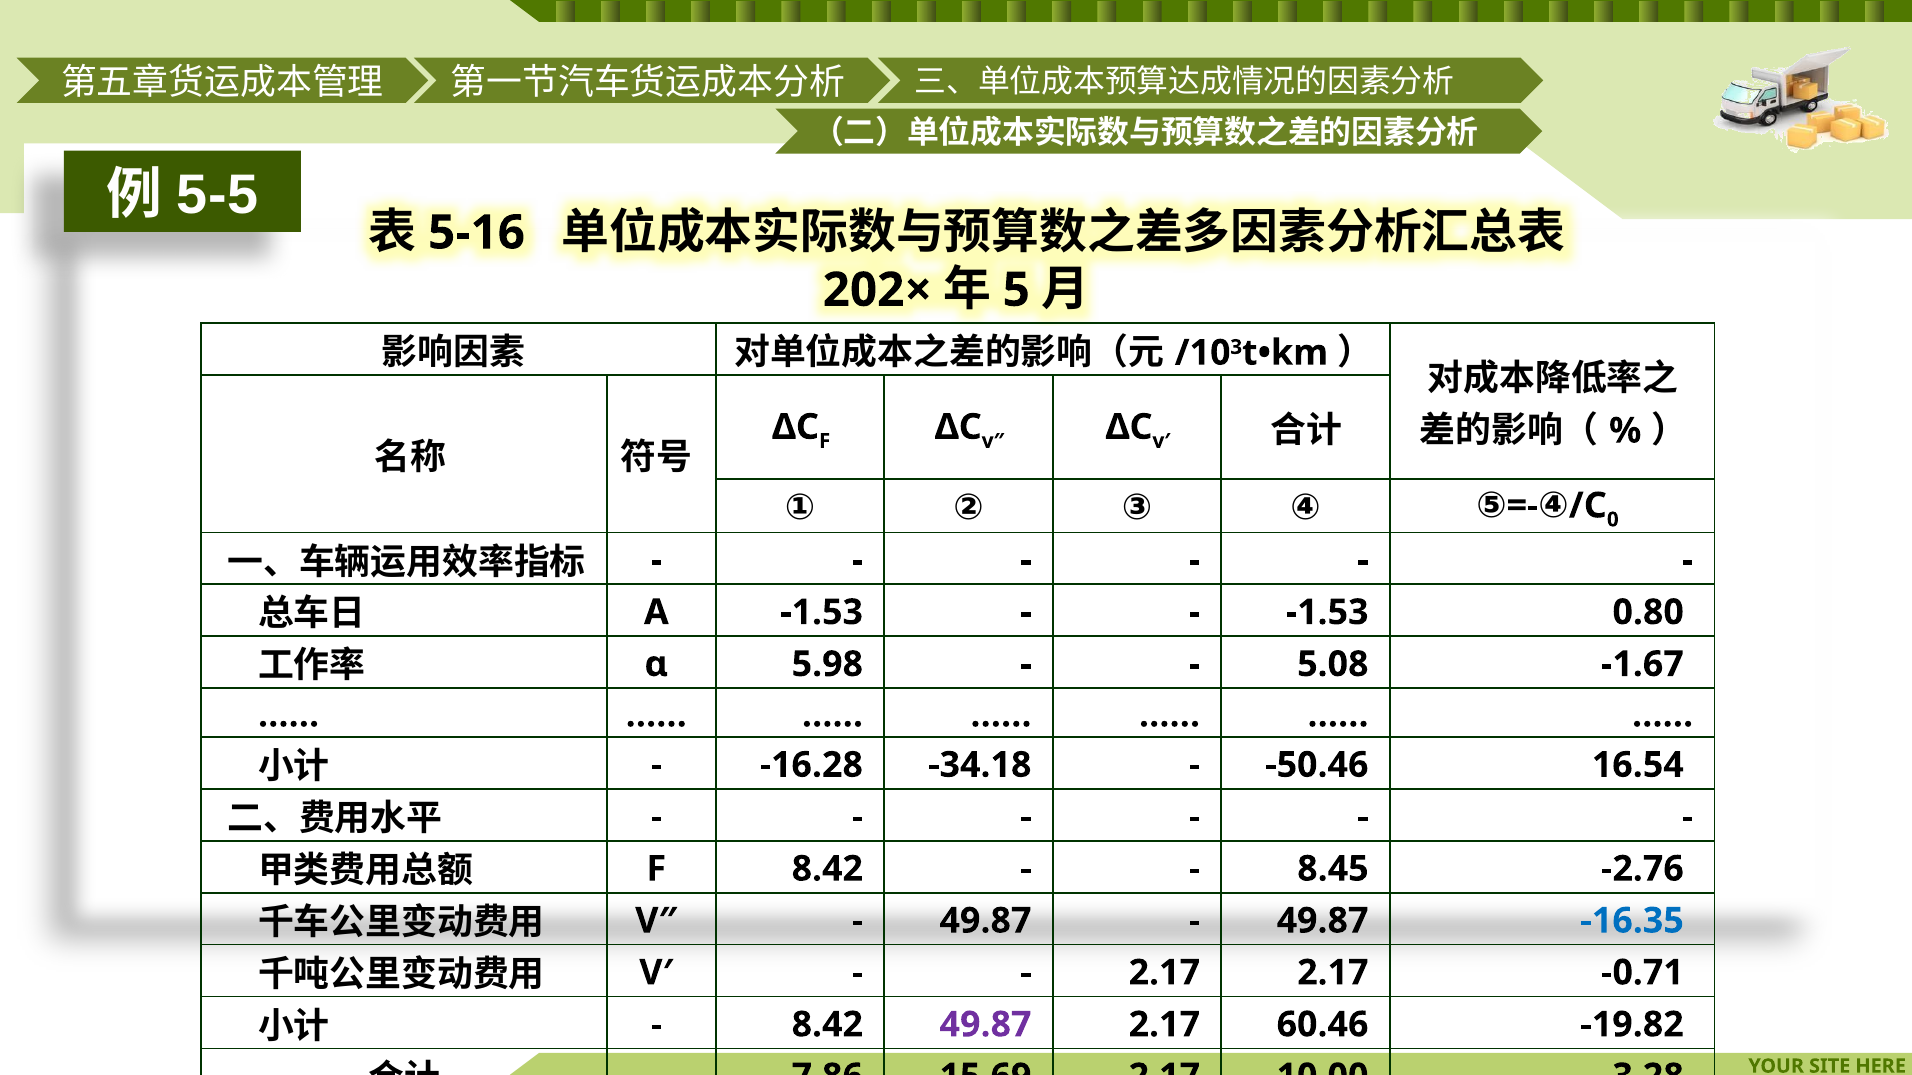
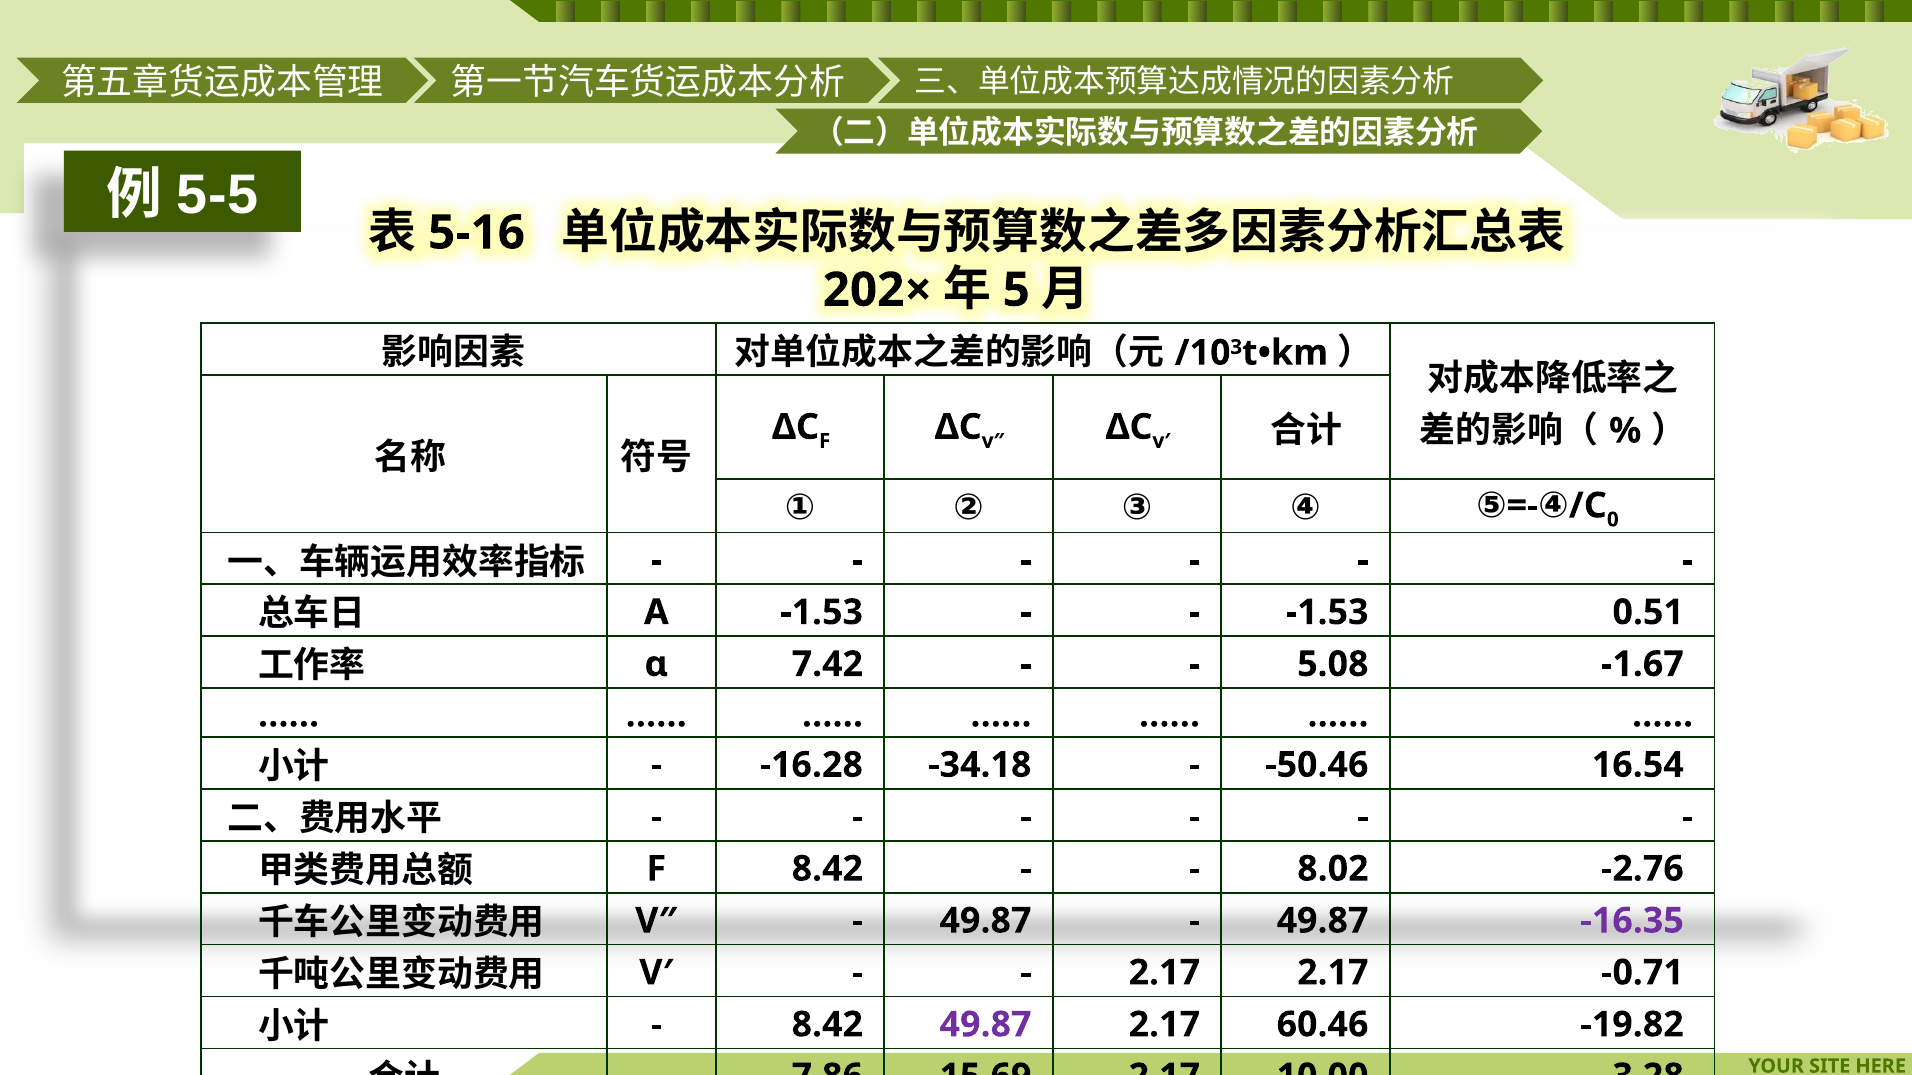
0.80: 0.80 -> 0.51
5.98: 5.98 -> 7.42
8.45: 8.45 -> 8.02
-16.35 colour: blue -> purple
